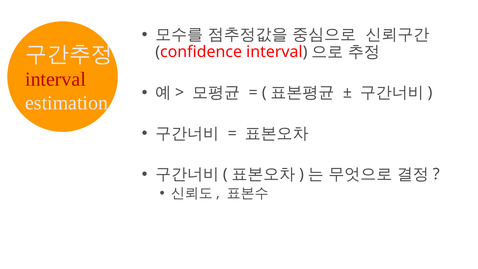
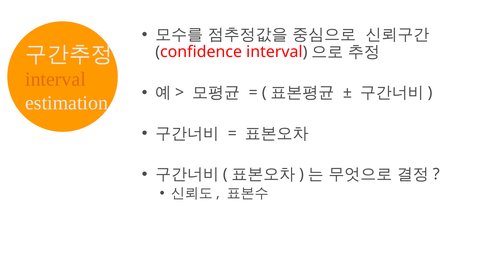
interval at (56, 79) colour: red -> orange
